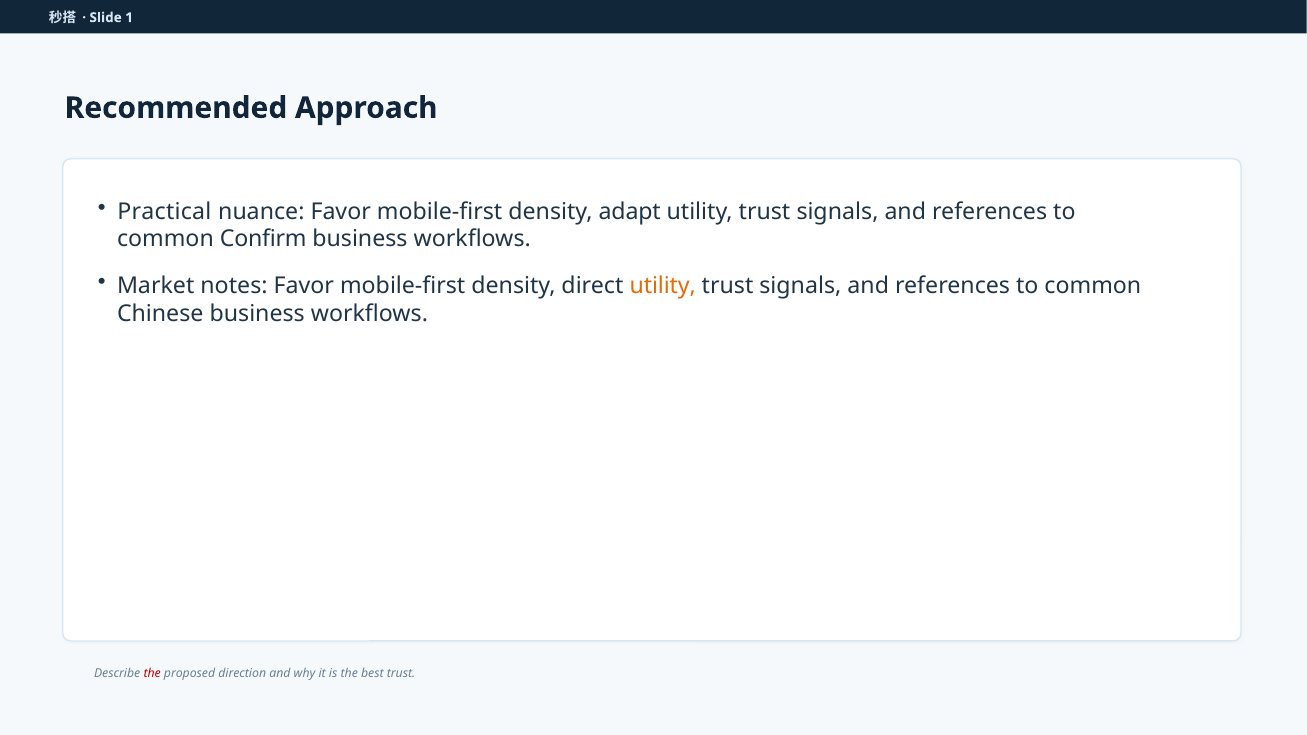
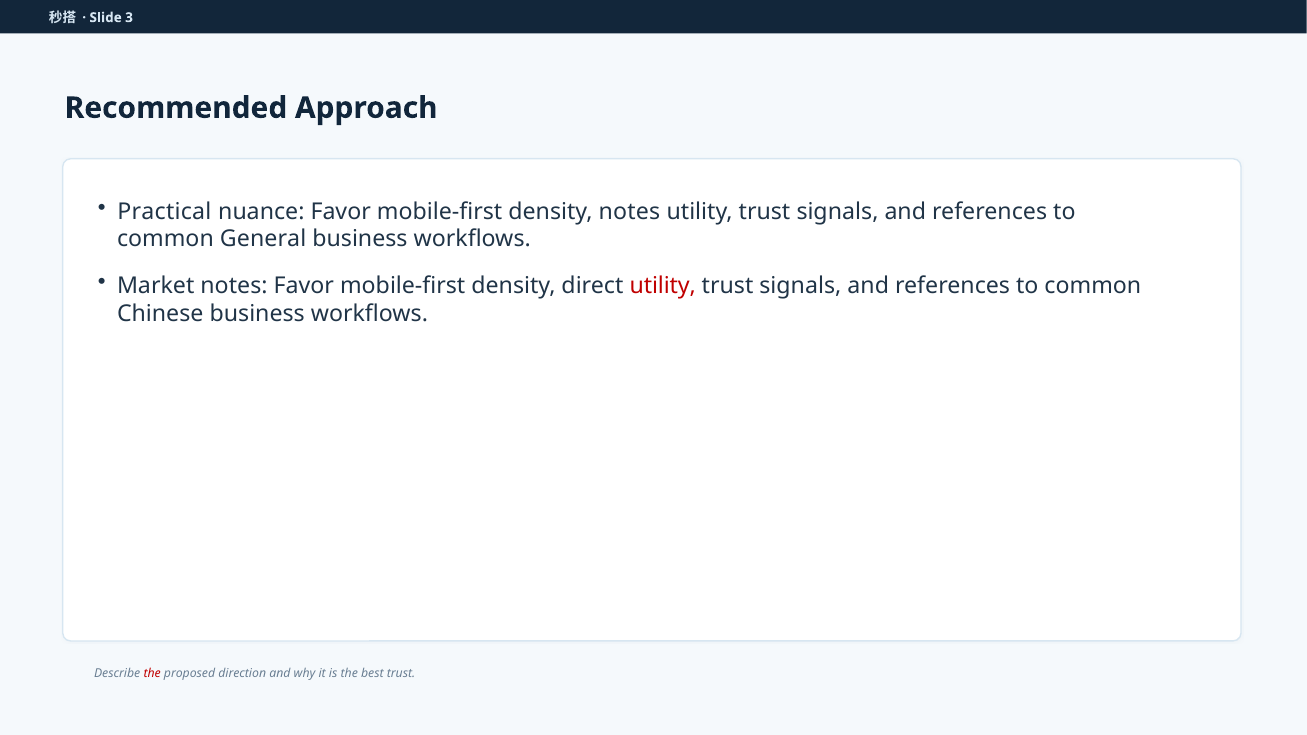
1: 1 -> 3
density adapt: adapt -> notes
Confirm: Confirm -> General
utility at (663, 286) colour: orange -> red
